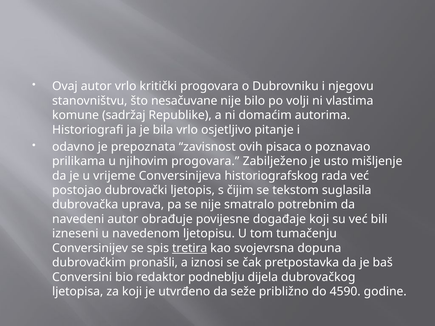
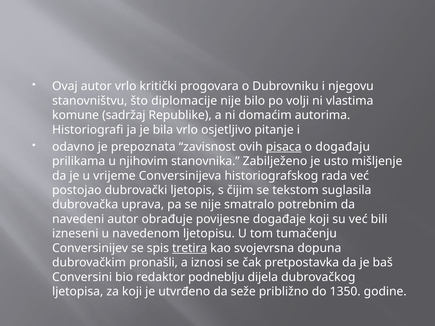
nesačuvane: nesačuvane -> diplomacije
pisaca underline: none -> present
poznavao: poznavao -> događaju
njihovim progovara: progovara -> stanovnika
4590: 4590 -> 1350
